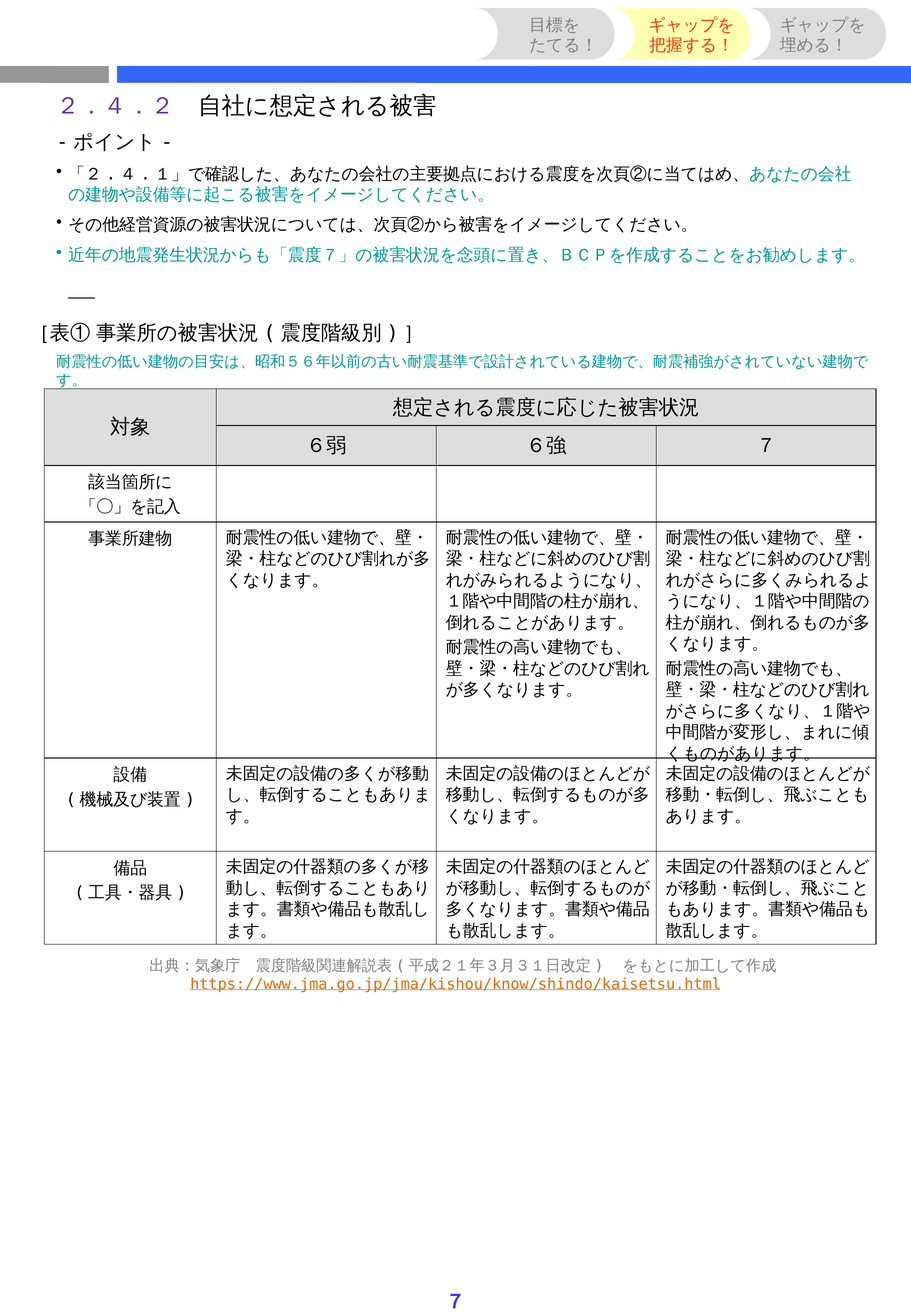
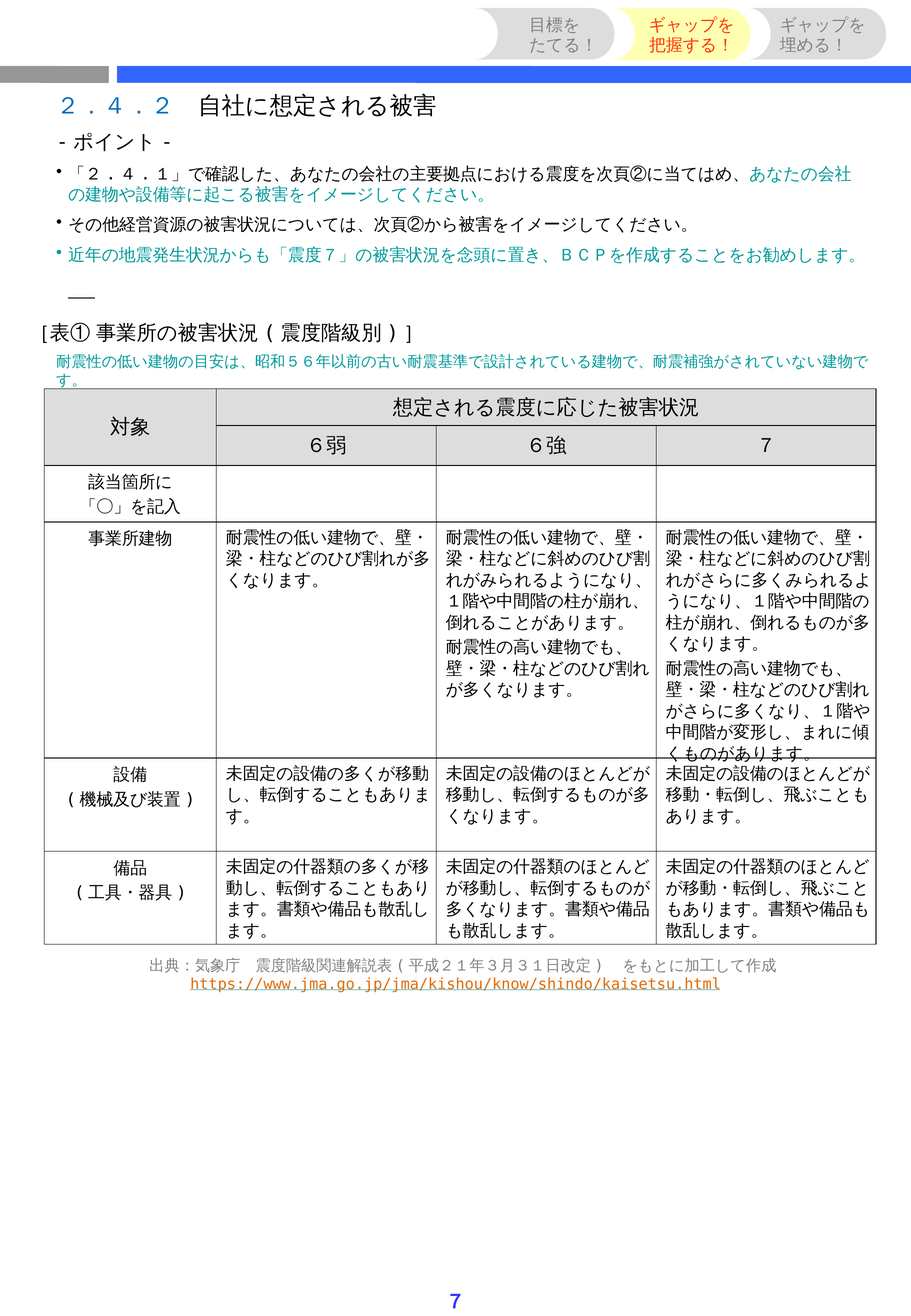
２．４．２ colour: purple -> blue
